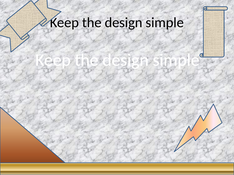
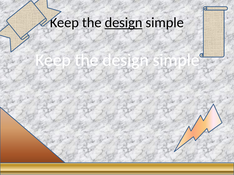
design at (124, 23) underline: none -> present
